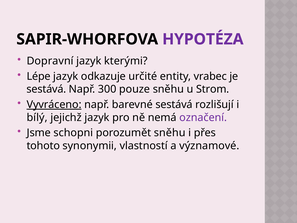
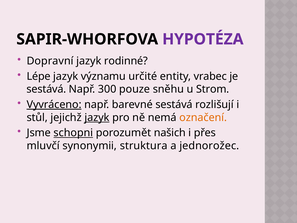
kterými: kterými -> rodinné
odkazuje: odkazuje -> významu
bílý: bílý -> stůl
jazyk at (97, 117) underline: none -> present
označení colour: purple -> orange
schopni underline: none -> present
porozumět sněhu: sněhu -> našich
tohoto: tohoto -> mluvčí
vlastností: vlastností -> struktura
významové: významové -> jednorožec
